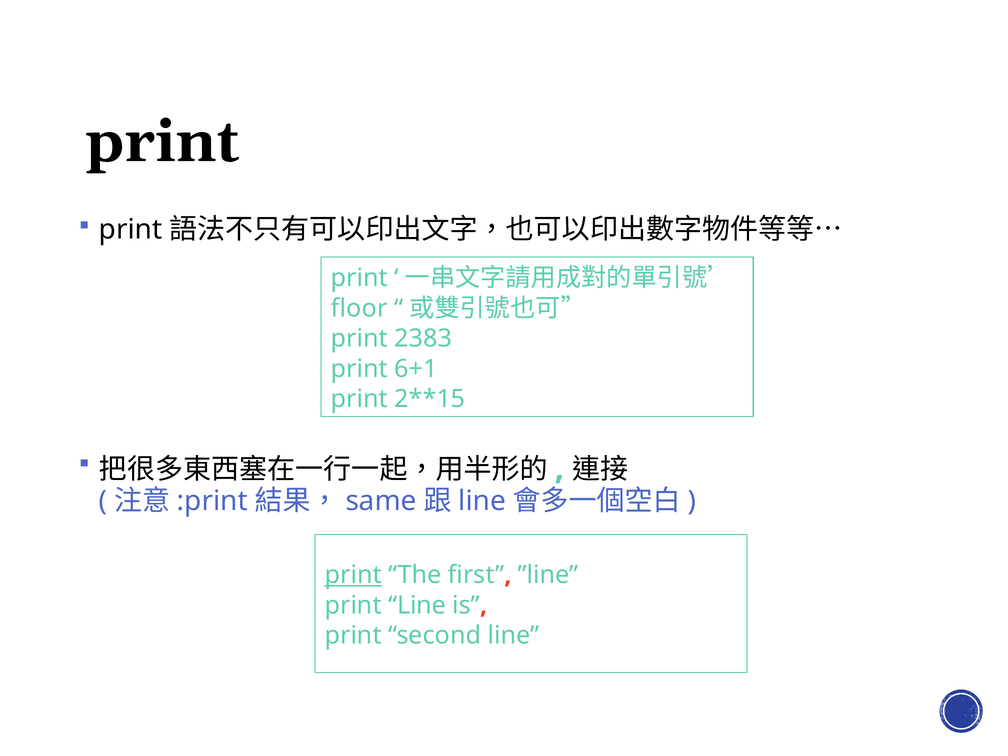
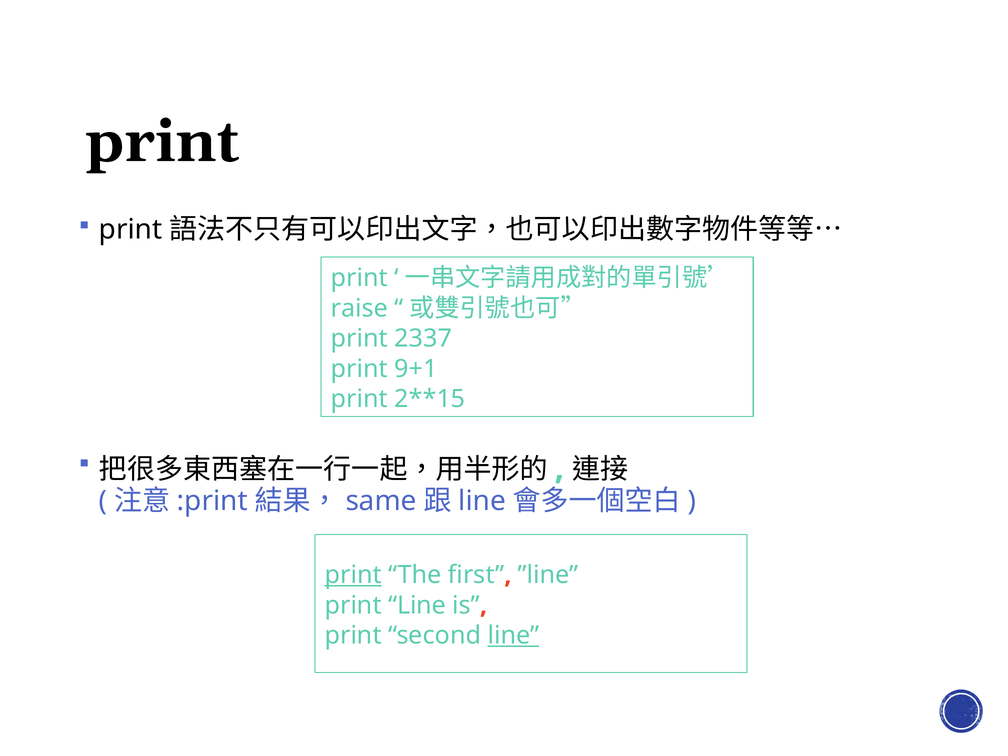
floor: floor -> raise
2383: 2383 -> 2337
6+1: 6+1 -> 9+1
line at (513, 636) underline: none -> present
